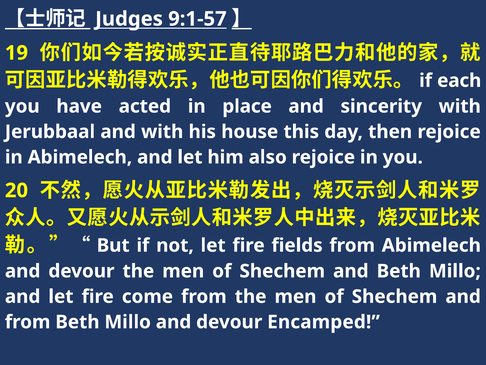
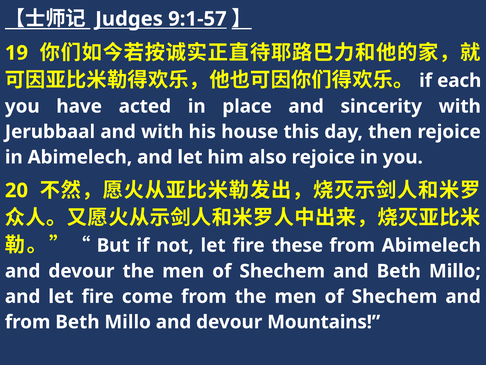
fields: fields -> these
Encamped: Encamped -> Mountains
